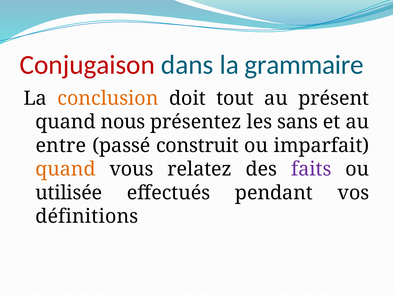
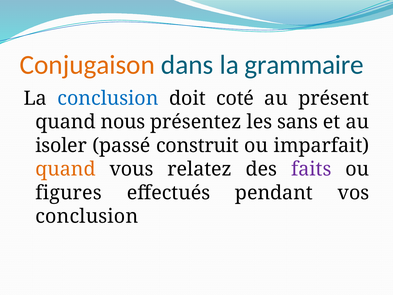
Conjugaison colour: red -> orange
conclusion at (108, 98) colour: orange -> blue
tout: tout -> coté
entre: entre -> isoler
utilisée: utilisée -> figures
définitions at (87, 216): définitions -> conclusion
